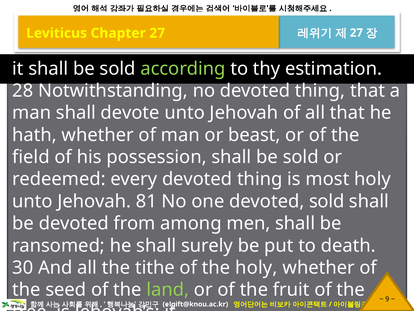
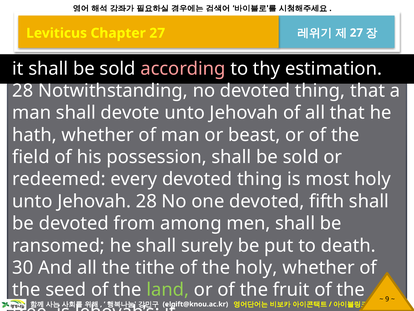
according colour: light green -> pink
Jehovah 81: 81 -> 28
devoted sold: sold -> fifth
